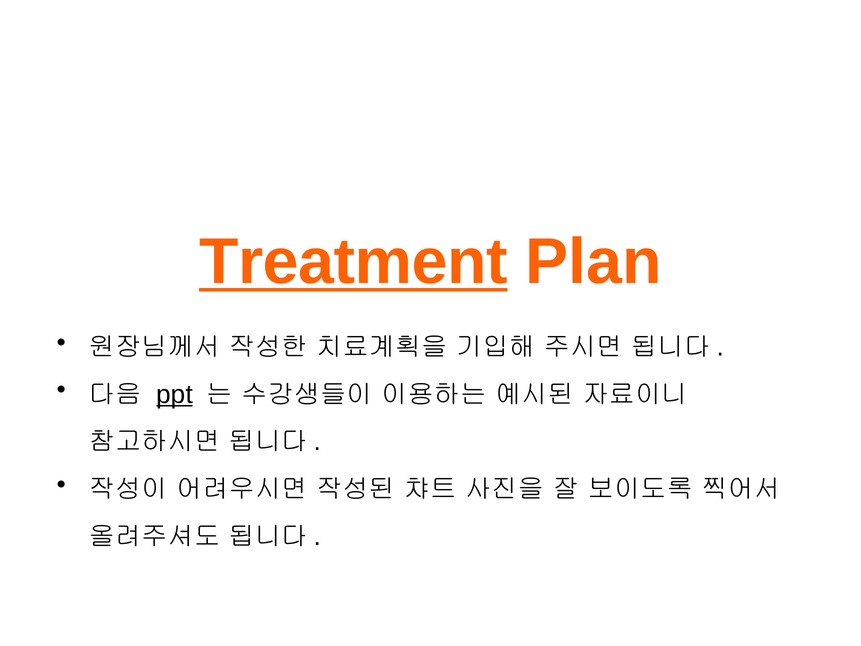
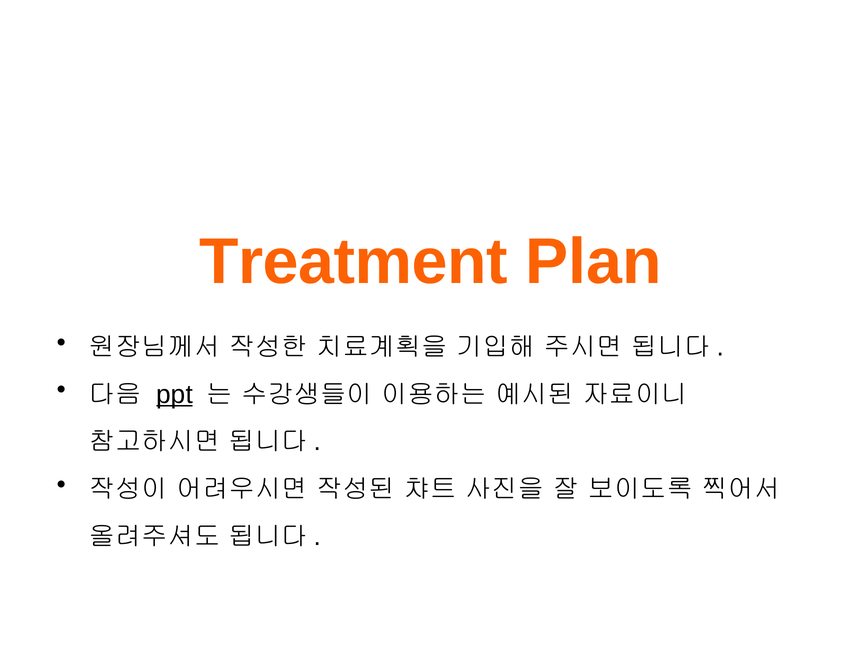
Treatment underline: present -> none
